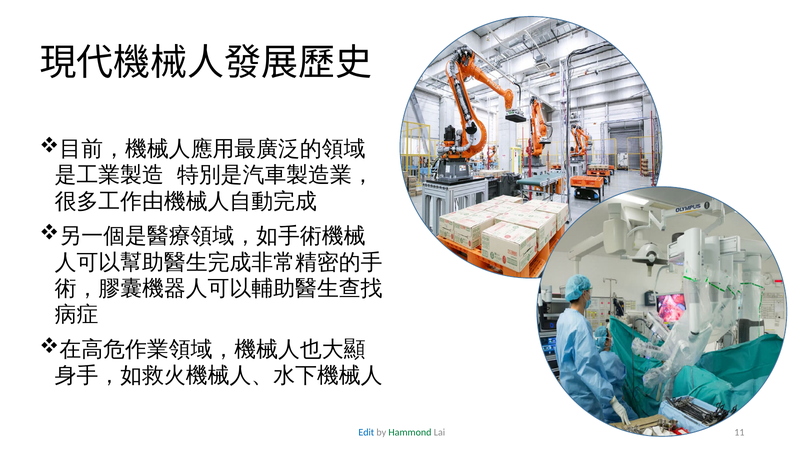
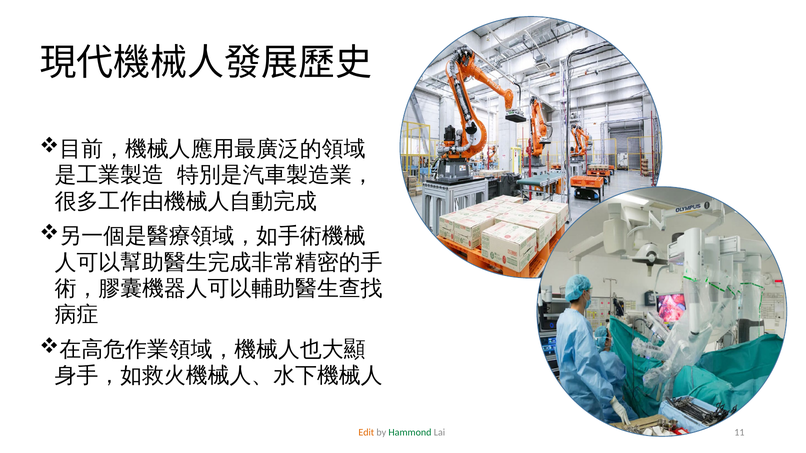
Edit colour: blue -> orange
